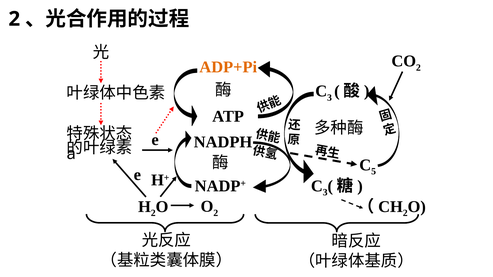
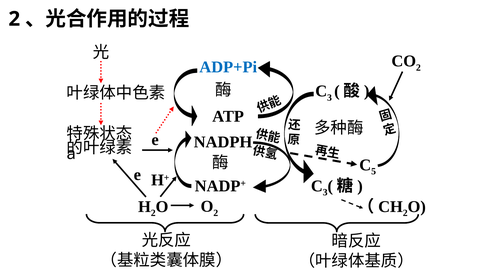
ADP+Pi colour: orange -> blue
